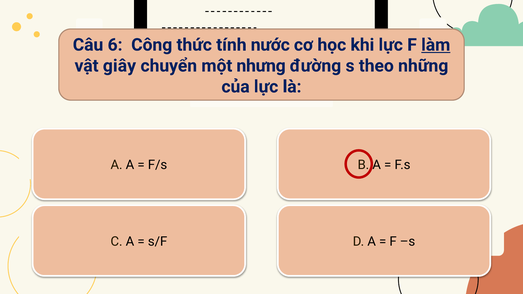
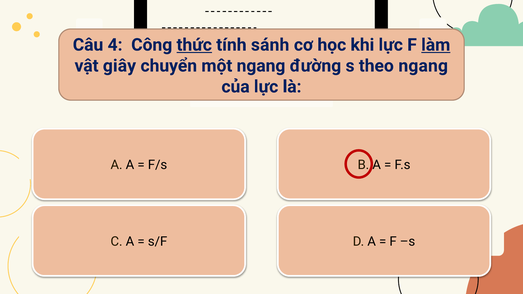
6: 6 -> 4
thức underline: none -> present
nước: nước -> sánh
một nhưng: nhưng -> ngang
theo những: những -> ngang
